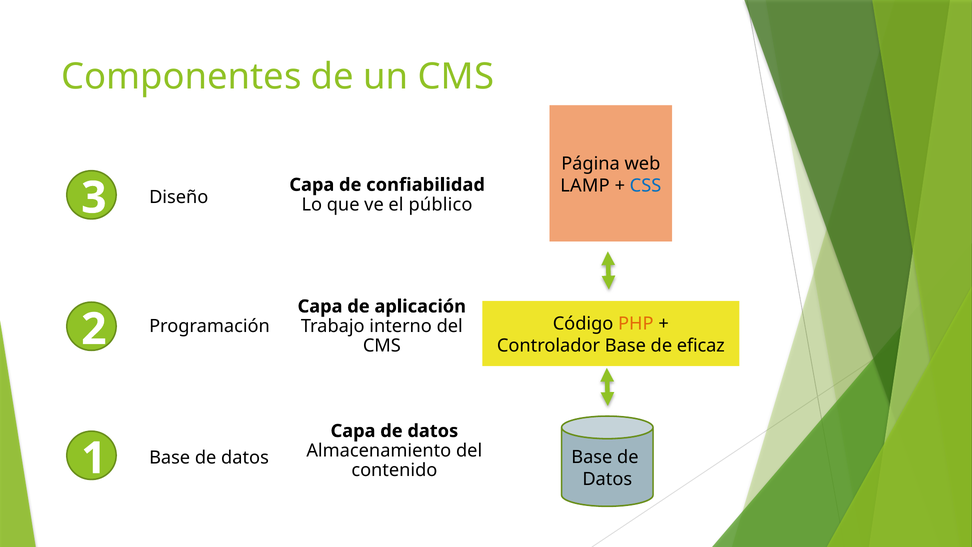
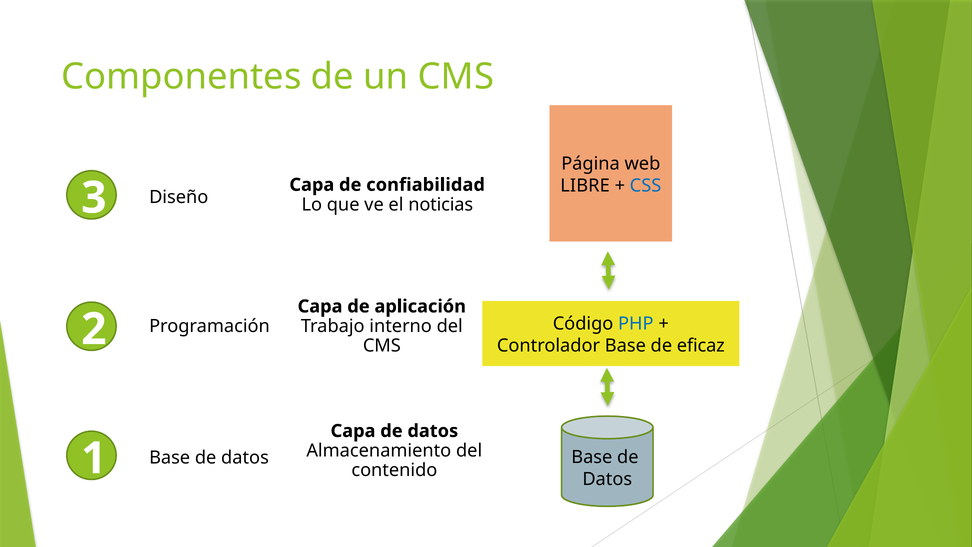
LAMP: LAMP -> LIBRE
público: público -> noticias
PHP colour: orange -> blue
